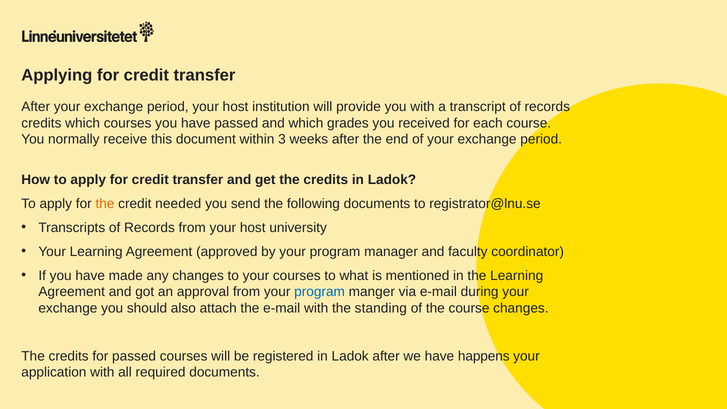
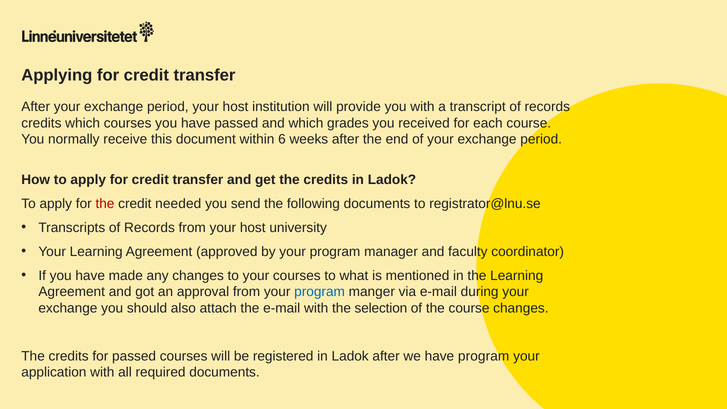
3: 3 -> 6
the at (105, 204) colour: orange -> red
standing: standing -> selection
have happens: happens -> program
